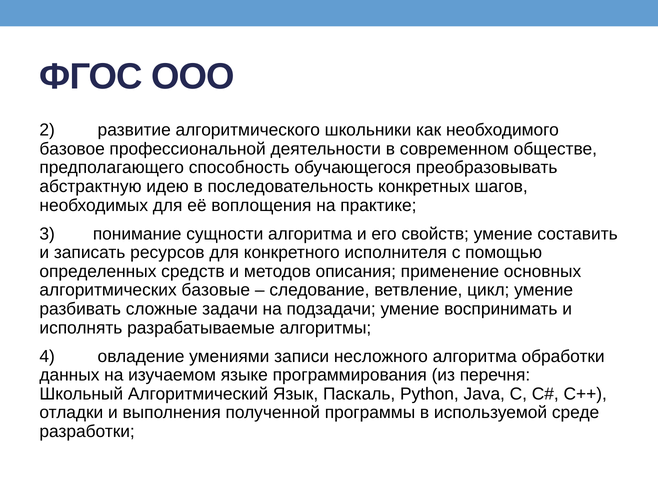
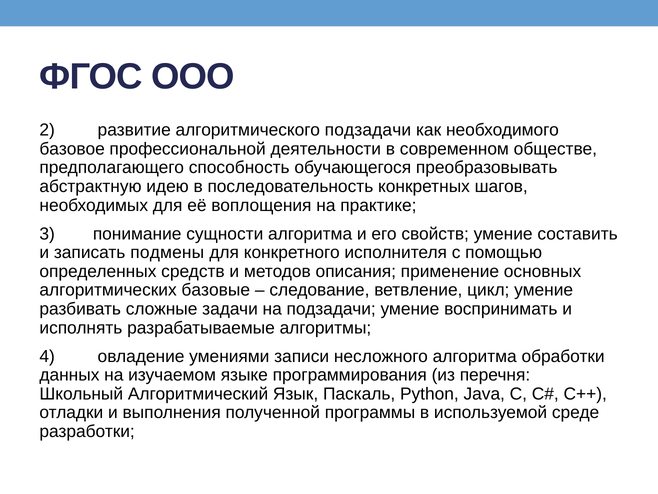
алгоритмического школьники: школьники -> подзадачи
ресурсов: ресурсов -> подмены
